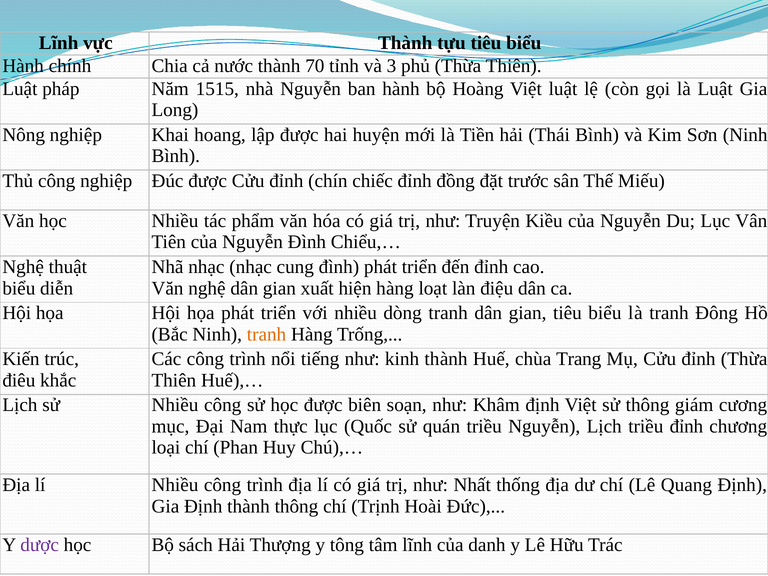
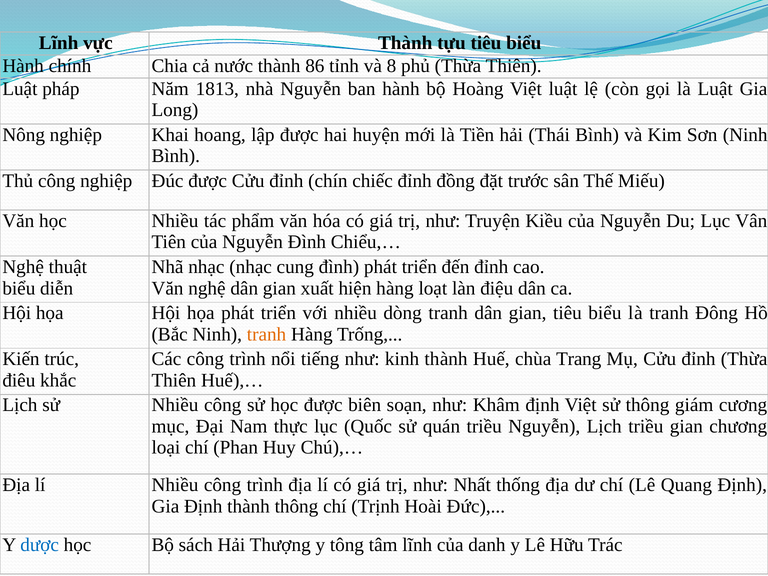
70: 70 -> 86
3: 3 -> 8
1515: 1515 -> 1813
triều đỉnh: đỉnh -> gian
dược colour: purple -> blue
